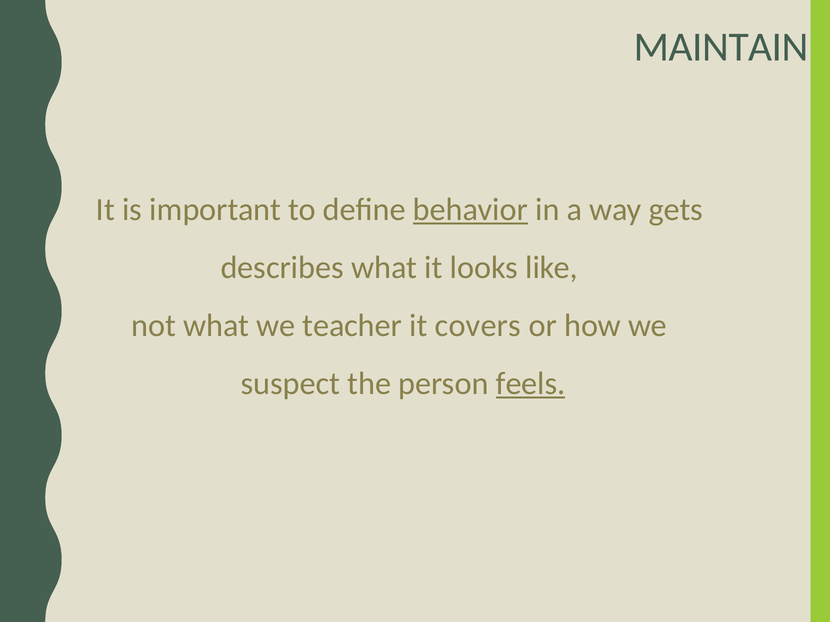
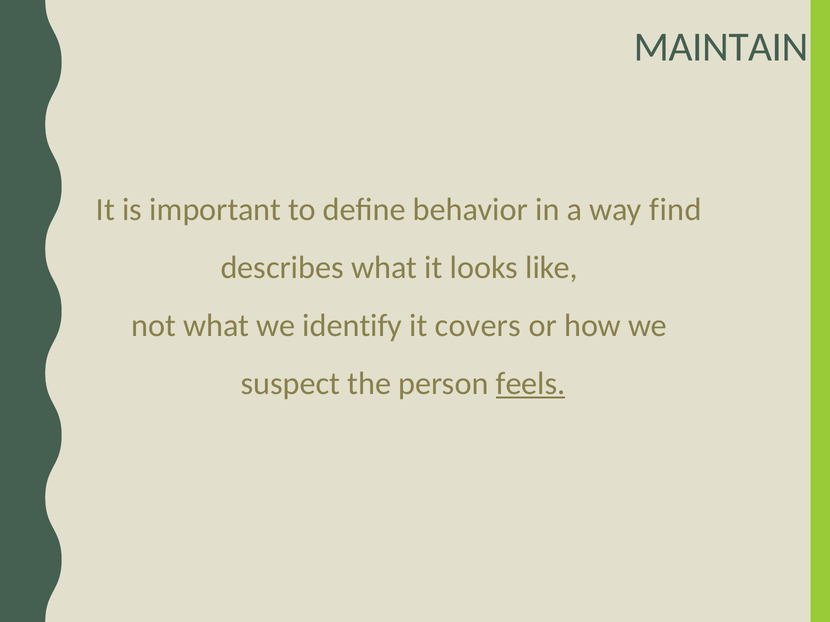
behavior underline: present -> none
gets: gets -> find
teacher: teacher -> identify
